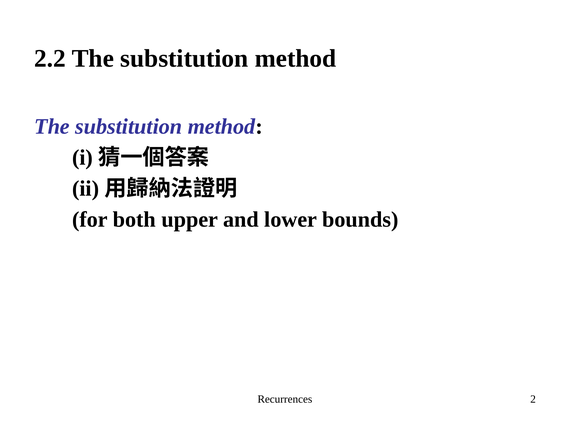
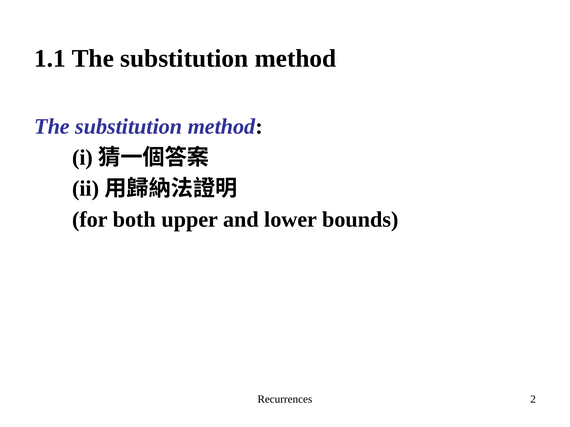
2.2: 2.2 -> 1.1
